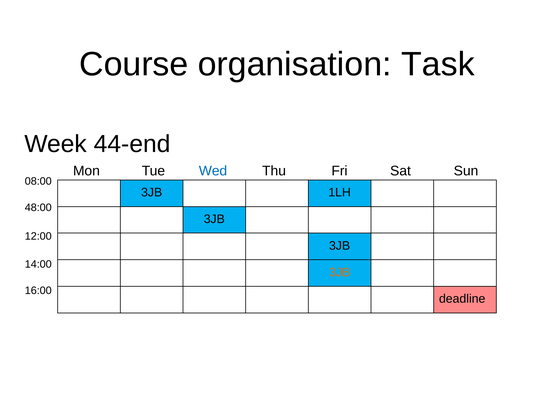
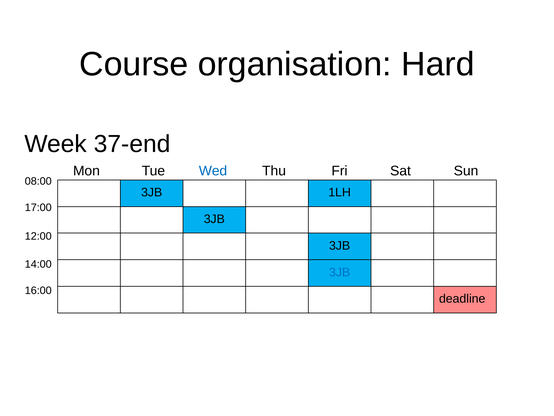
Task: Task -> Hard
44-end: 44-end -> 37-end
48:00: 48:00 -> 17:00
3JB at (340, 272) colour: orange -> blue
